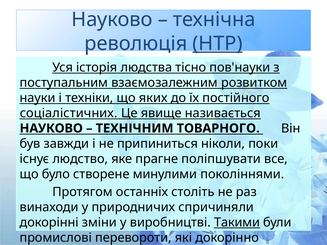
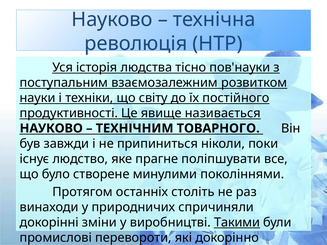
НТР underline: present -> none
яких: яких -> світу
соціалістичних: соціалістичних -> продуктивності
